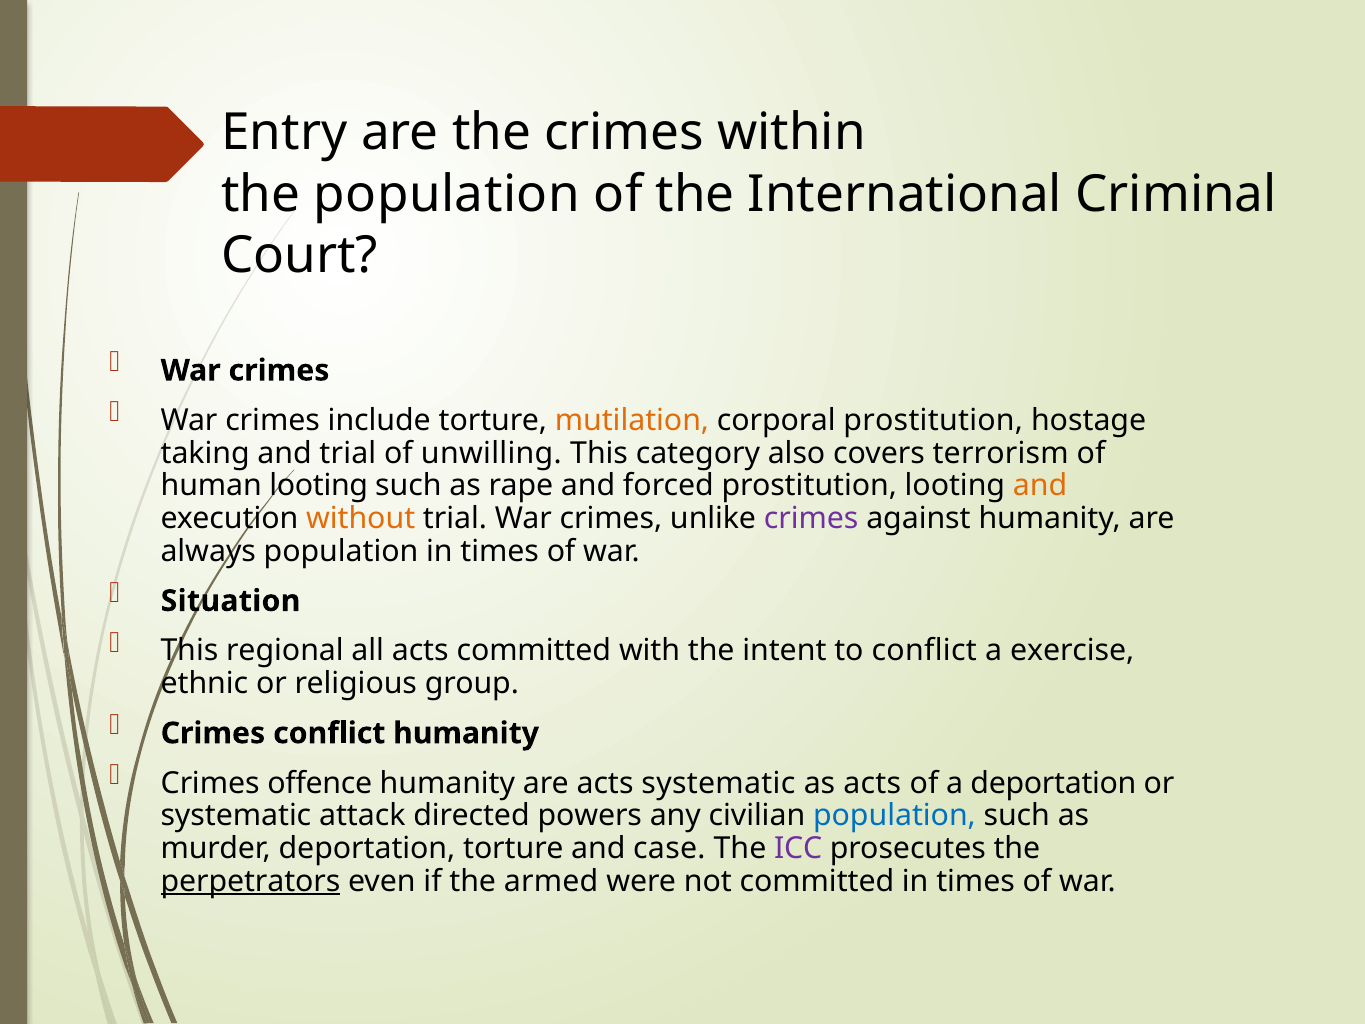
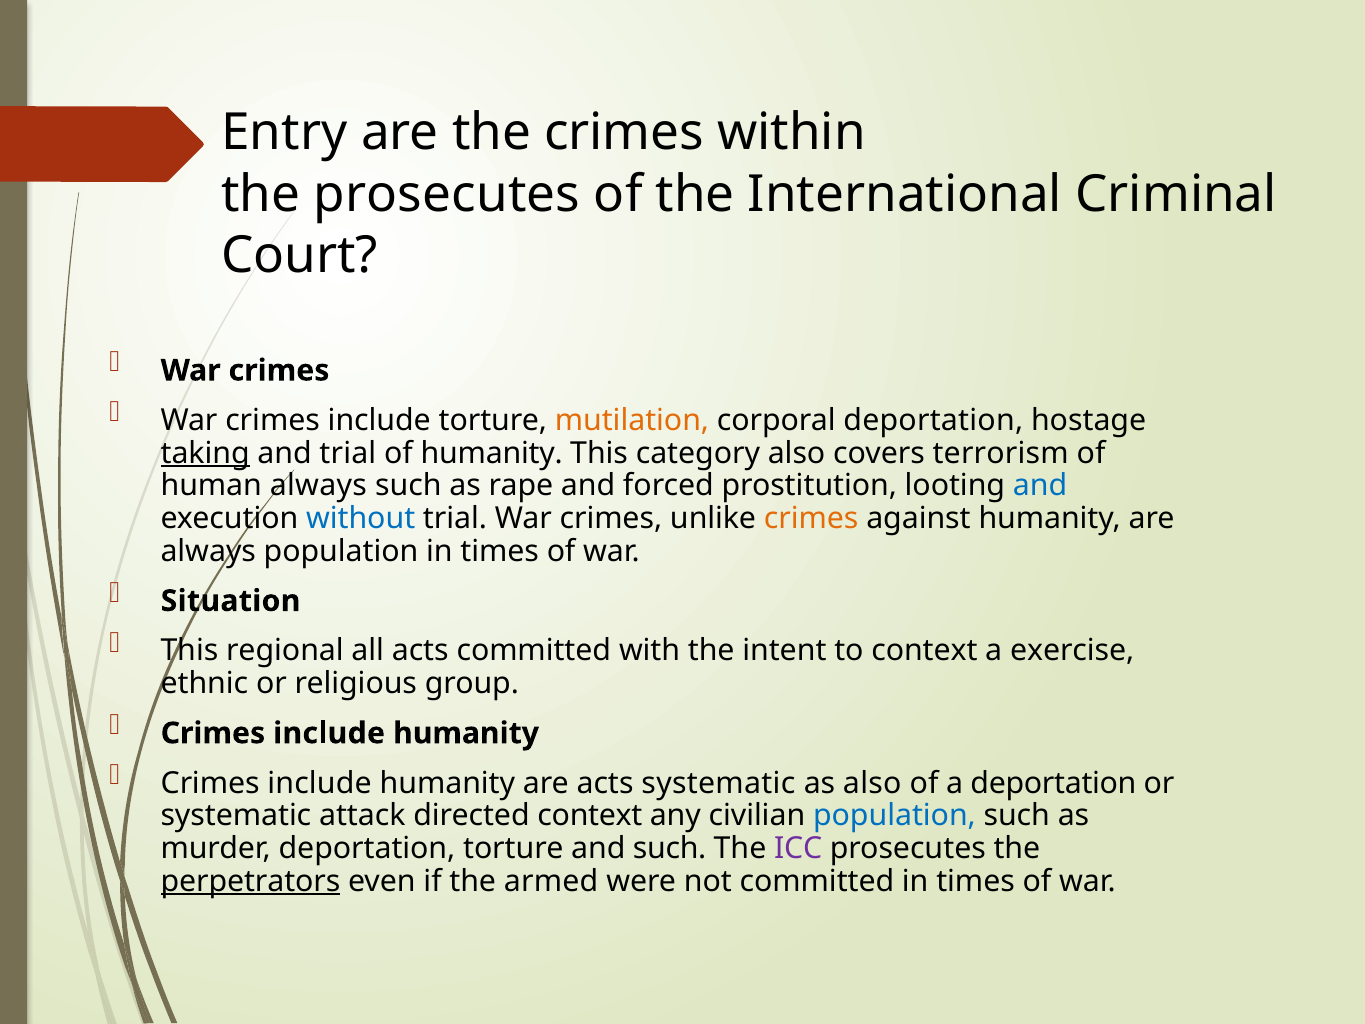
the population: population -> prosecutes
corporal prostitution: prostitution -> deportation
taking underline: none -> present
of unwilling: unwilling -> humanity
human looting: looting -> always
and at (1040, 486) colour: orange -> blue
without colour: orange -> blue
crimes at (811, 518) colour: purple -> orange
to conflict: conflict -> context
conflict at (329, 733): conflict -> include
offence at (320, 783): offence -> include
as acts: acts -> also
directed powers: powers -> context
and case: case -> such
